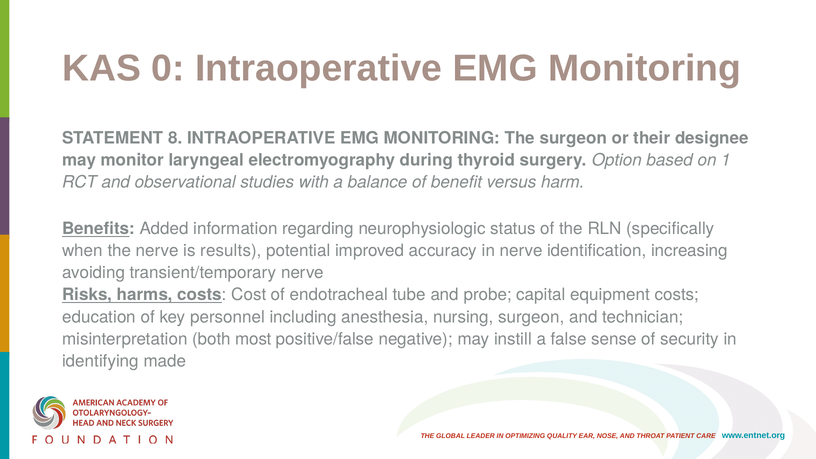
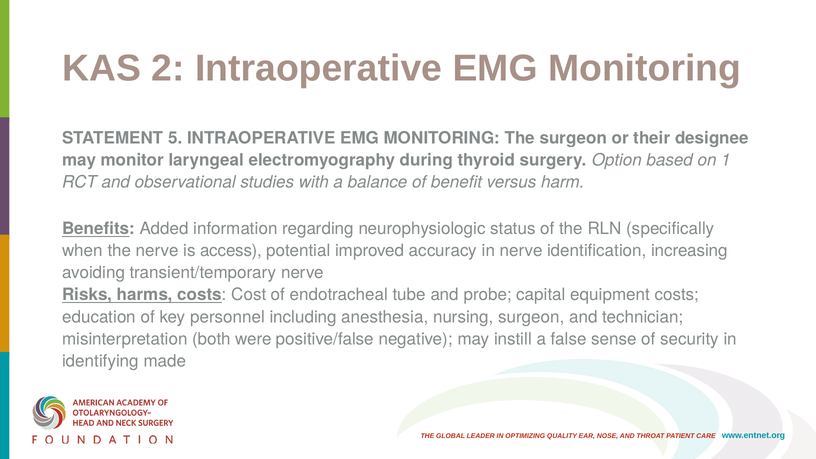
0: 0 -> 2
8: 8 -> 5
results: results -> access
most: most -> were
